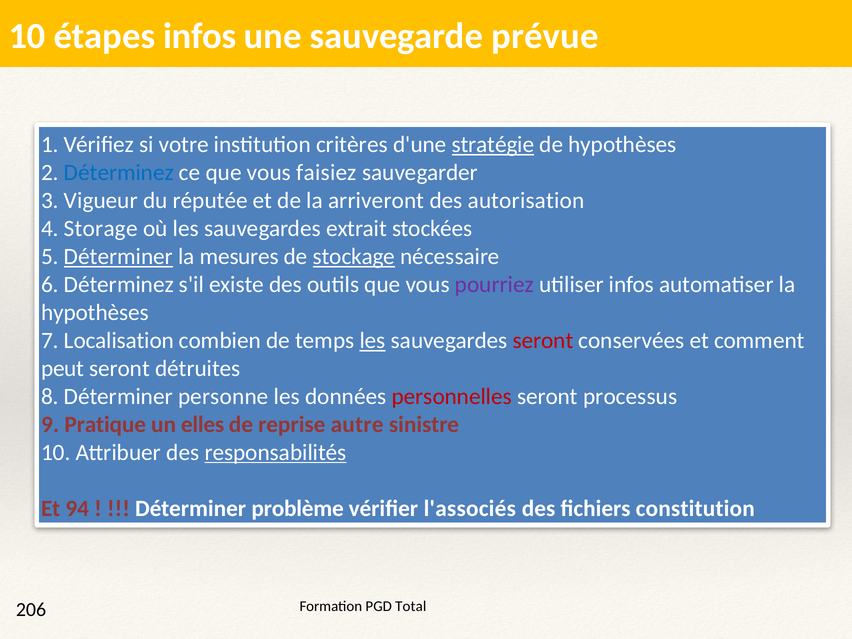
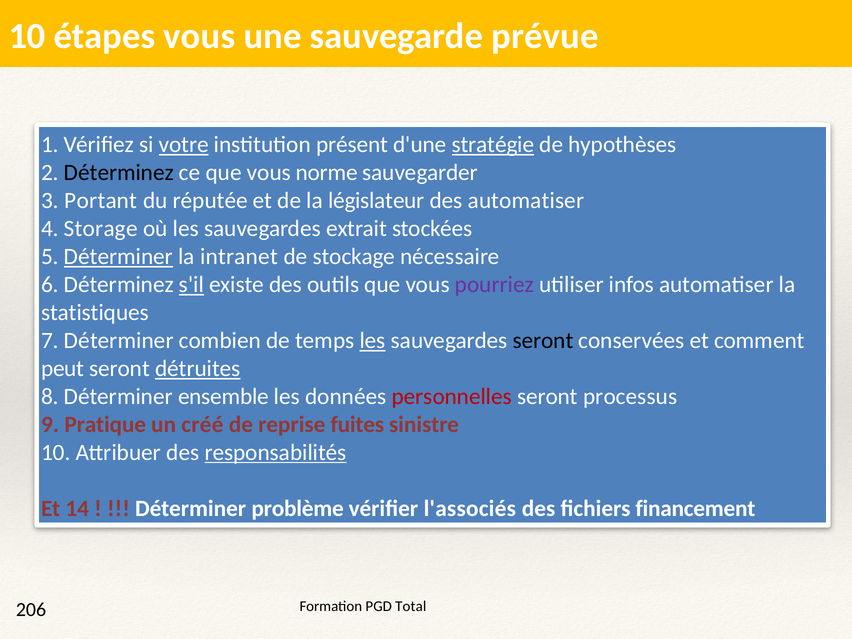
étapes infos: infos -> vous
votre underline: none -> present
critères: critères -> présent
Déterminez at (119, 173) colour: blue -> black
faisiez: faisiez -> norme
Vigueur: Vigueur -> Portant
arriveront: arriveront -> législateur
des autorisation: autorisation -> automatiser
mesures: mesures -> intranet
stockage underline: present -> none
s'il underline: none -> present
hypothèses at (95, 313): hypothèses -> statistiques
7 Localisation: Localisation -> Déterminer
seront at (543, 341) colour: red -> black
détruites underline: none -> present
personne: personne -> ensemble
elles: elles -> créé
autre: autre -> fuites
94: 94 -> 14
constitution: constitution -> financement
